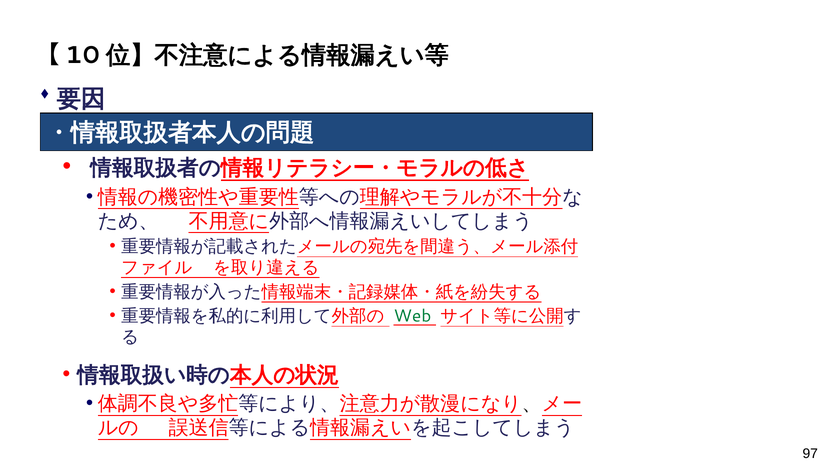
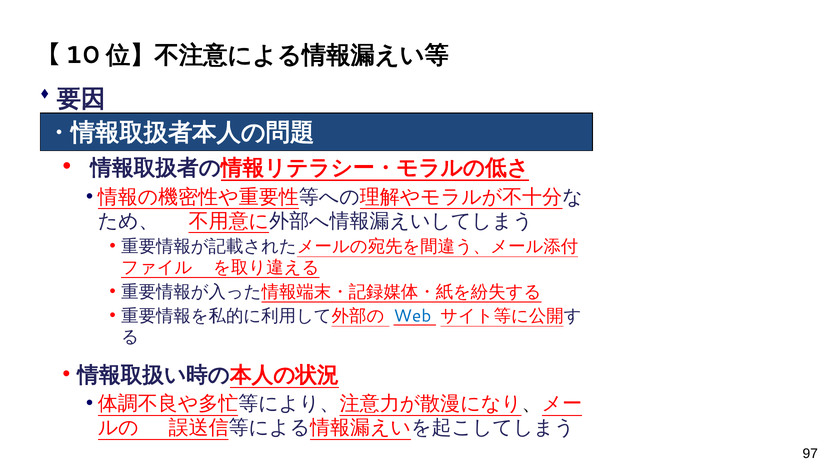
Web colour: green -> blue
